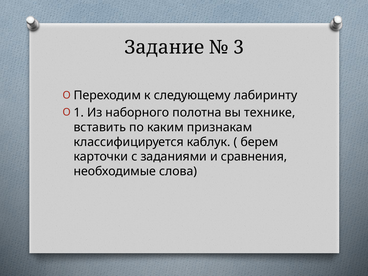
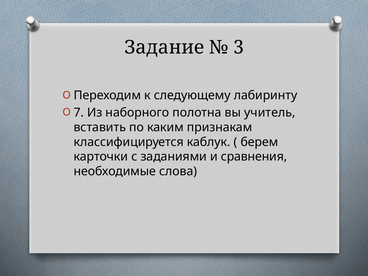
1: 1 -> 7
технике: технике -> учитель
